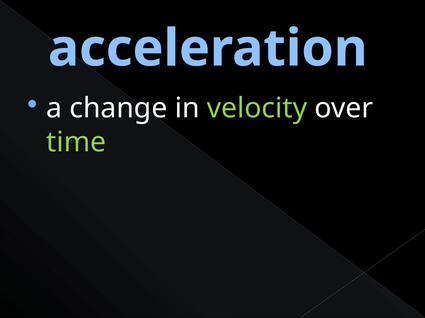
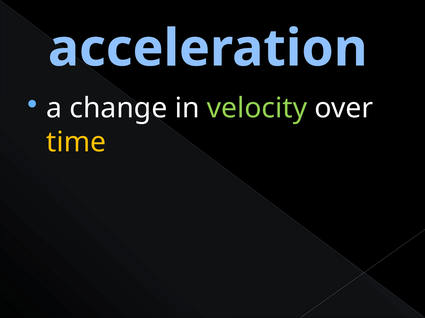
time colour: light green -> yellow
